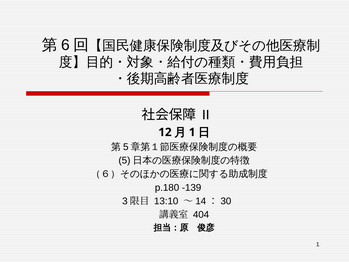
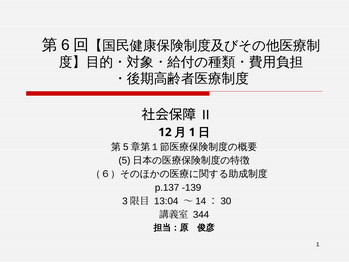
p.180: p.180 -> p.137
13:10: 13:10 -> 13:04
404: 404 -> 344
